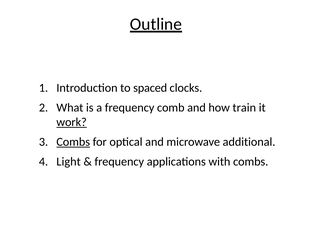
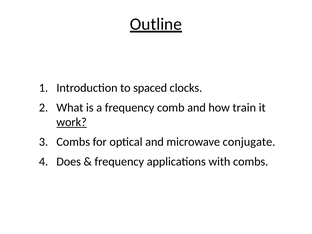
Combs at (73, 142) underline: present -> none
additional: additional -> conjugate
Light: Light -> Does
